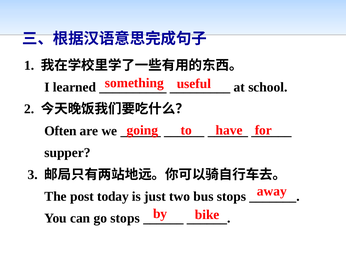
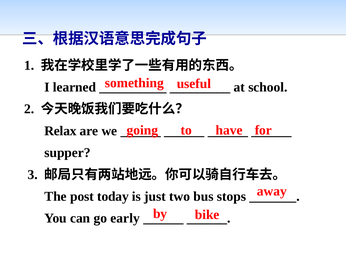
Often: Often -> Relax
go stops: stops -> early
